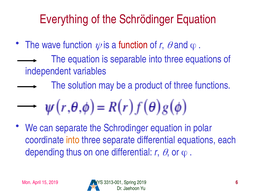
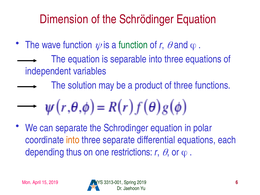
Everything: Everything -> Dimension
function at (133, 45) colour: red -> green
one differential: differential -> restrictions
